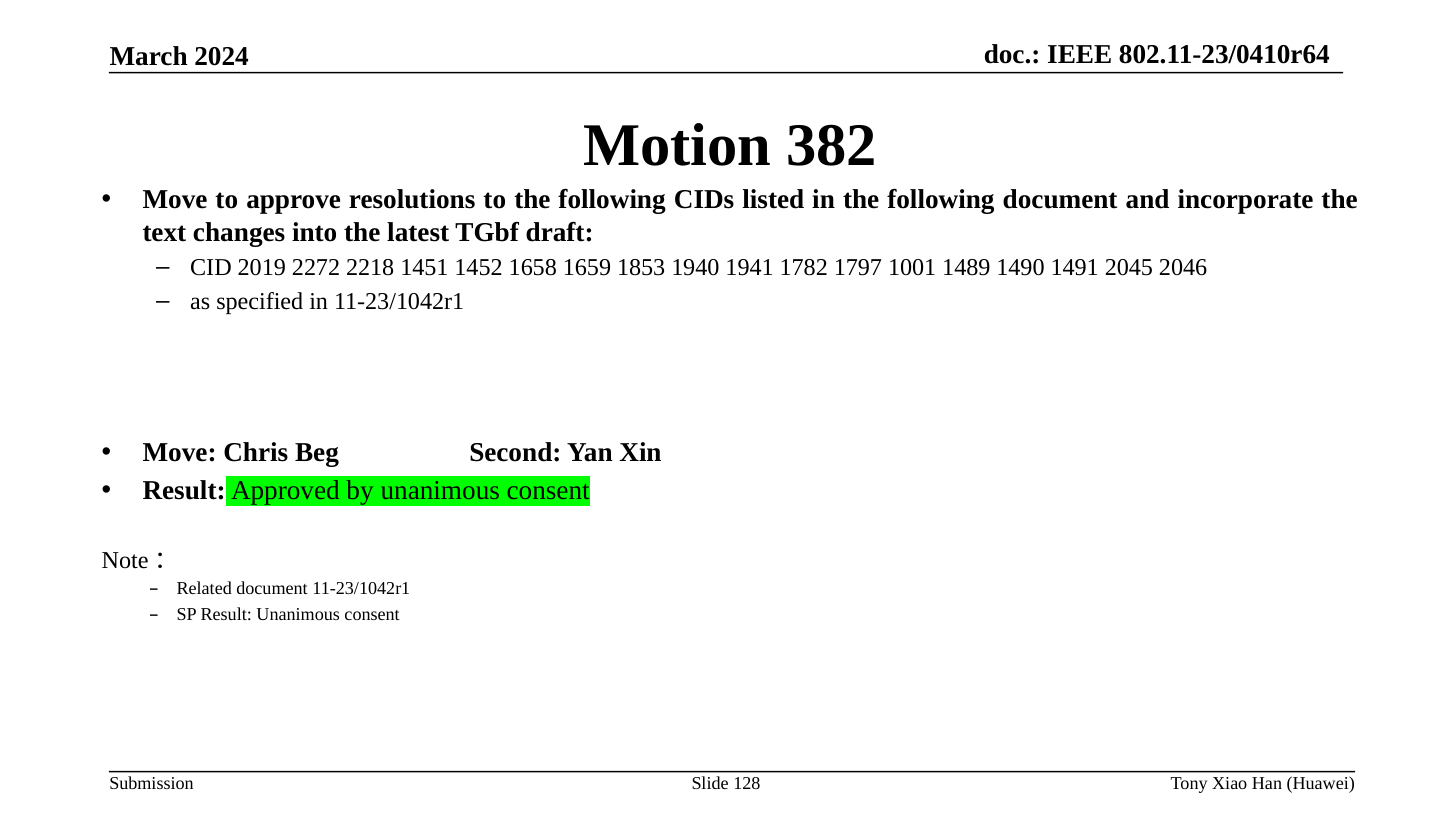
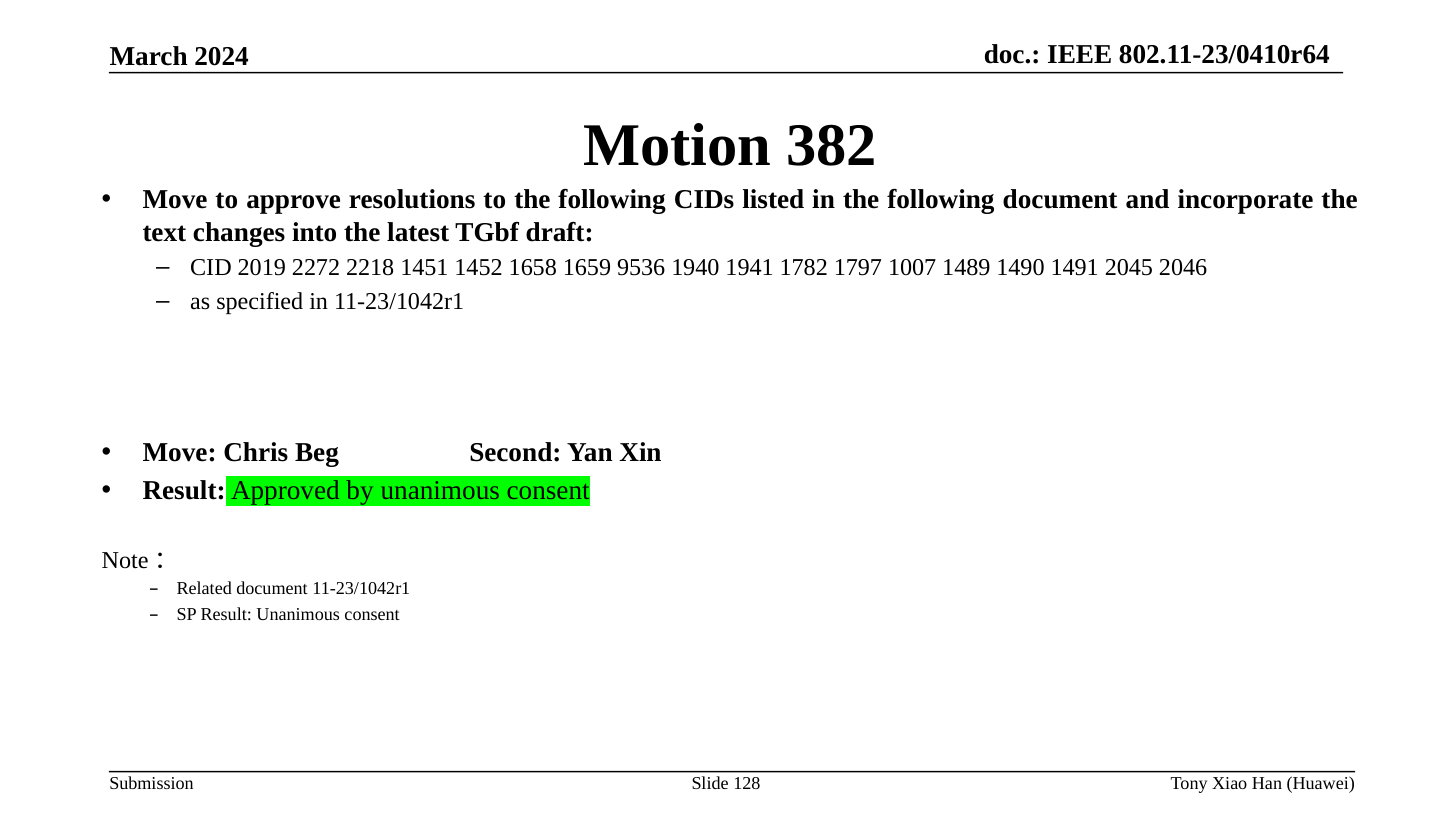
1853: 1853 -> 9536
1001: 1001 -> 1007
